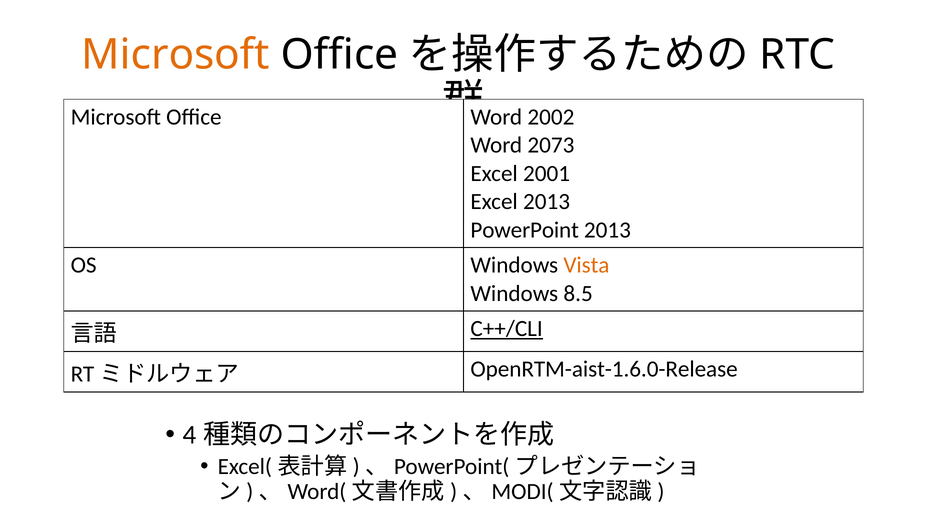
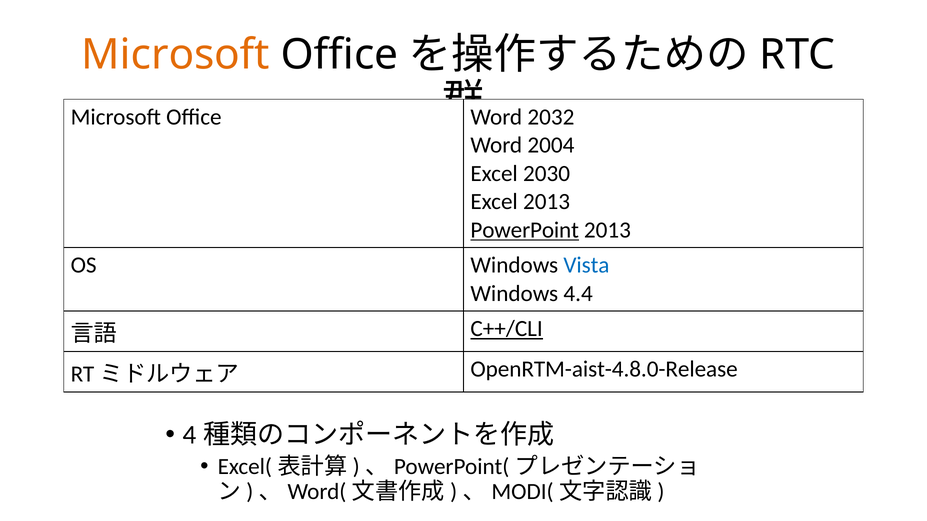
2002: 2002 -> 2032
2073: 2073 -> 2004
2001: 2001 -> 2030
PowerPoint underline: none -> present
Vista colour: orange -> blue
8.5: 8.5 -> 4.4
OpenRTM-aist-1.6.0-Release: OpenRTM-aist-1.6.0-Release -> OpenRTM-aist-4.8.0-Release
